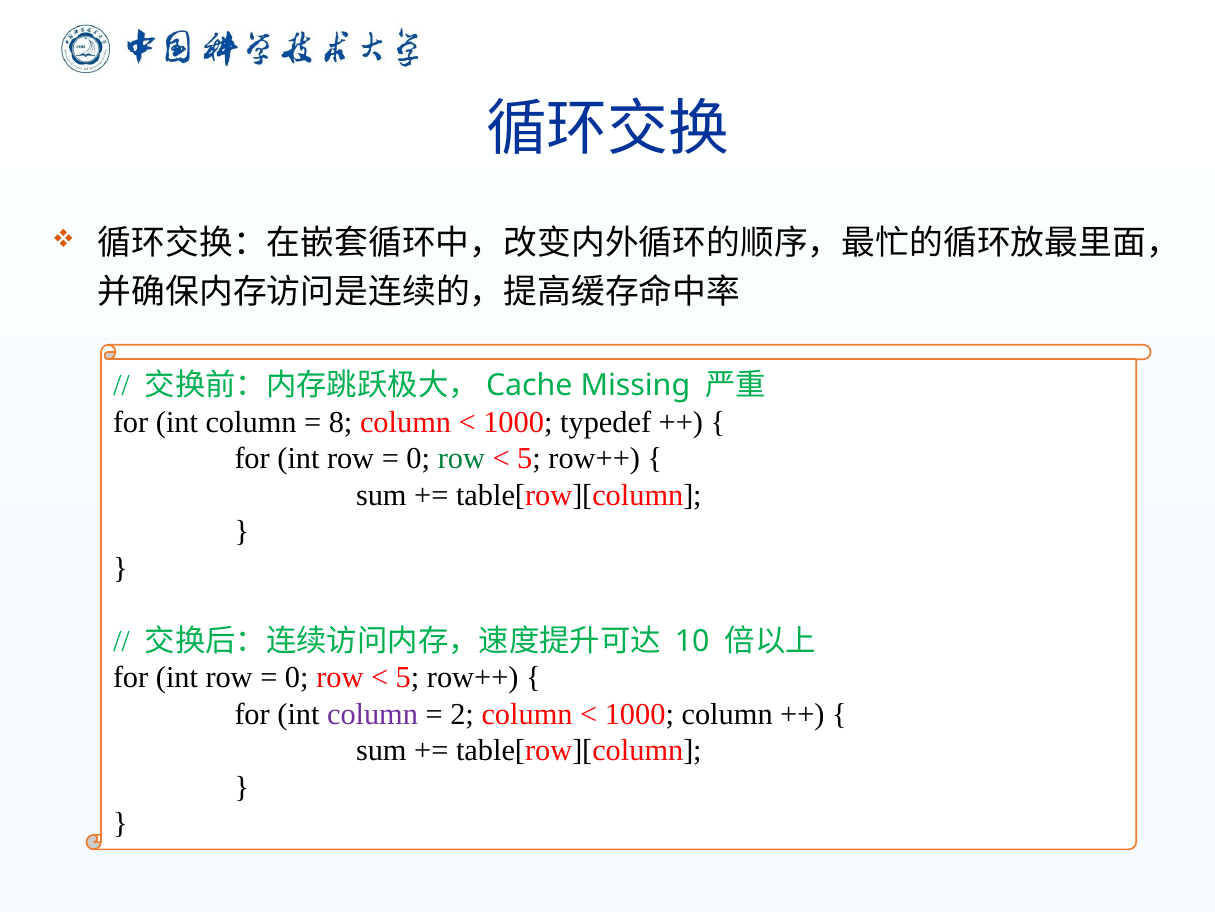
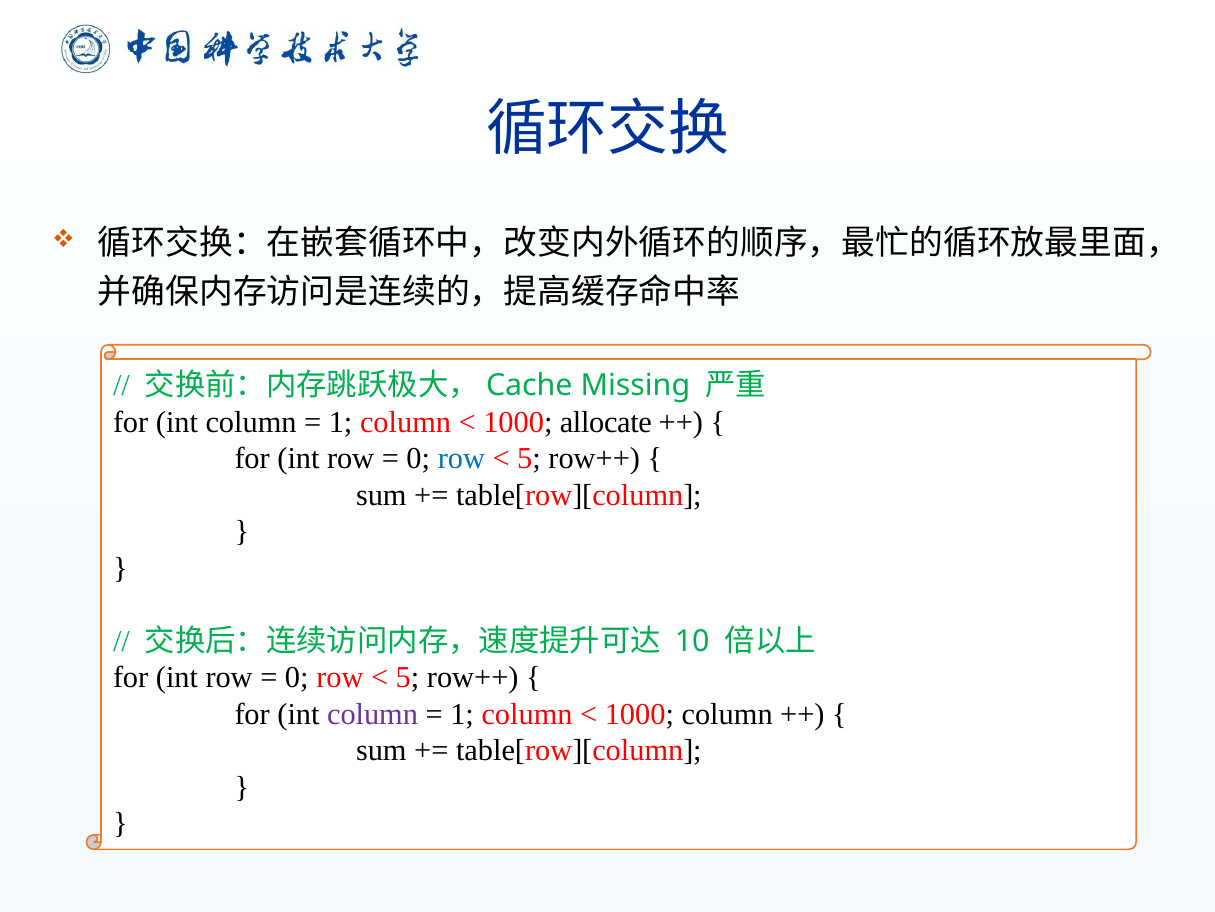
8 at (341, 422): 8 -> 1
typedef: typedef -> allocate
row at (461, 458) colour: green -> blue
2 at (462, 713): 2 -> 1
